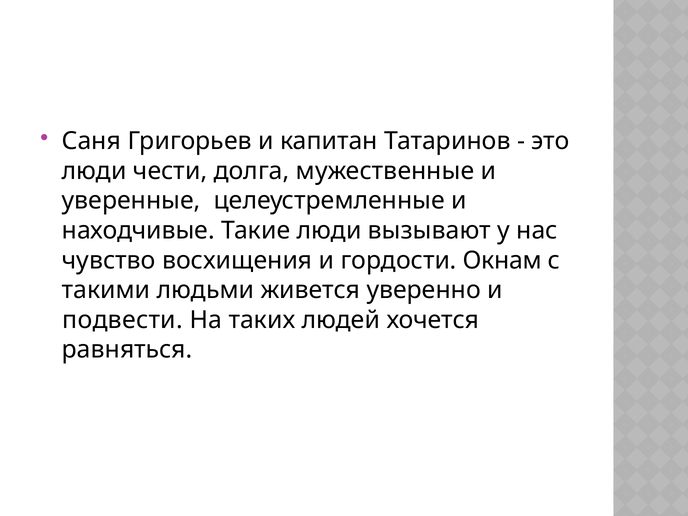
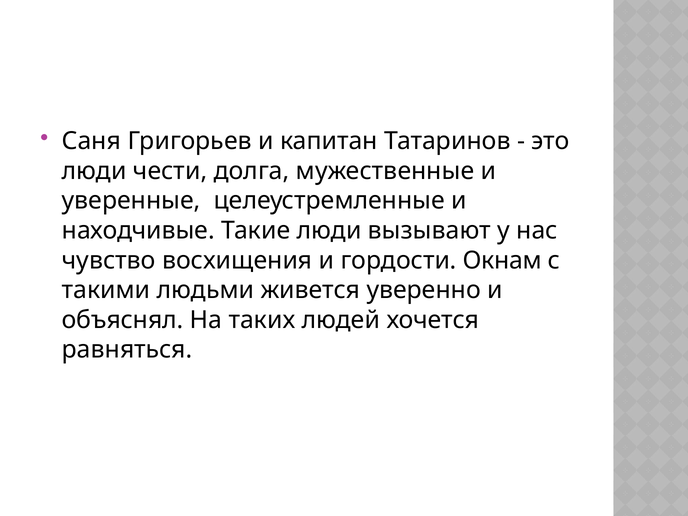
подвести: подвести -> объяснял
